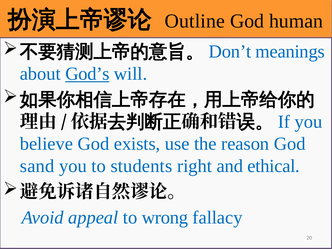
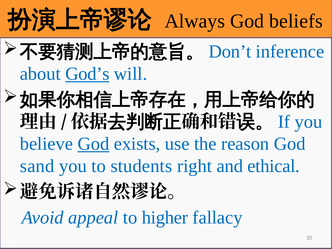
Outline: Outline -> Always
human: human -> beliefs
meanings: meanings -> inference
God at (93, 144) underline: none -> present
wrong: wrong -> higher
